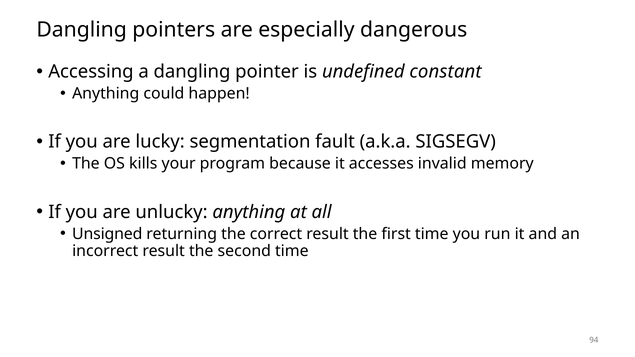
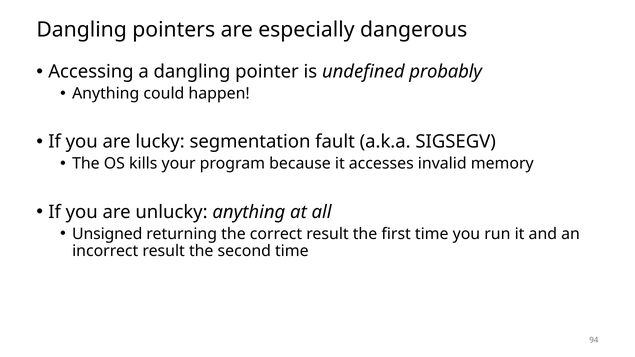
constant: constant -> probably
